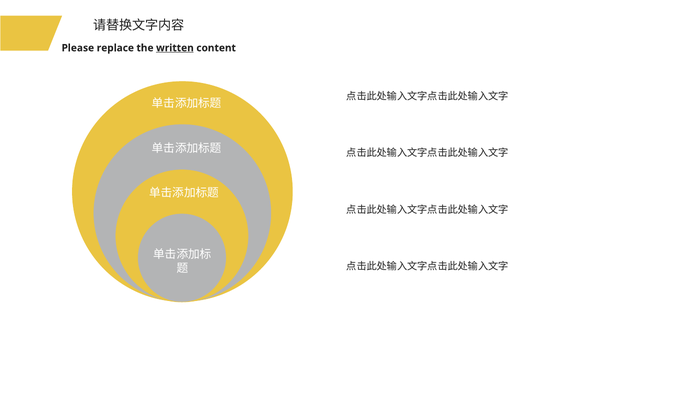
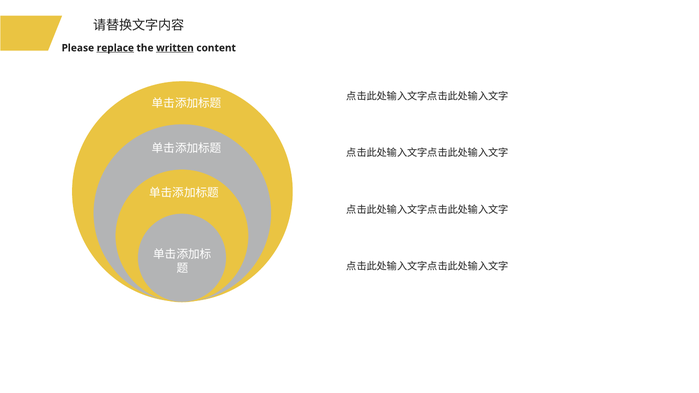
replace underline: none -> present
